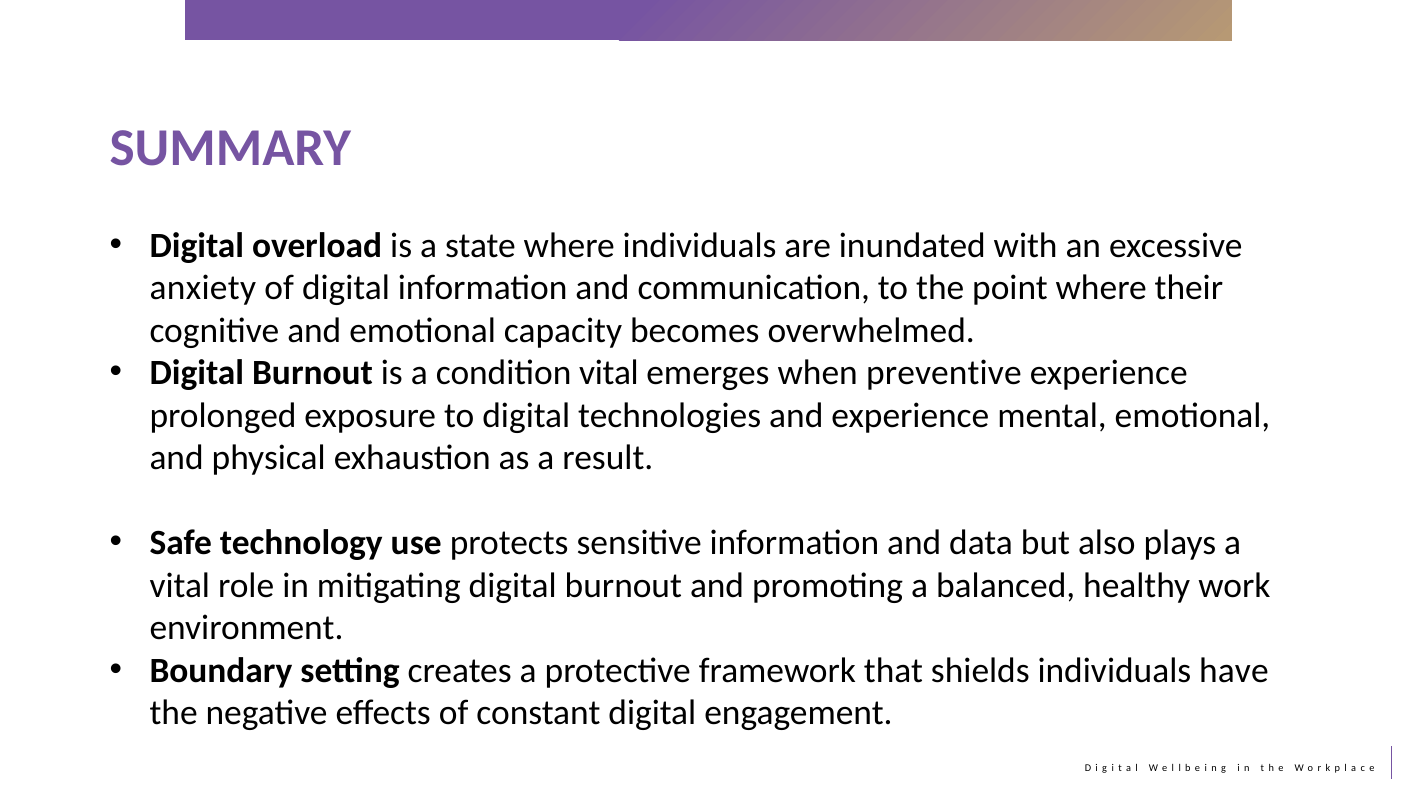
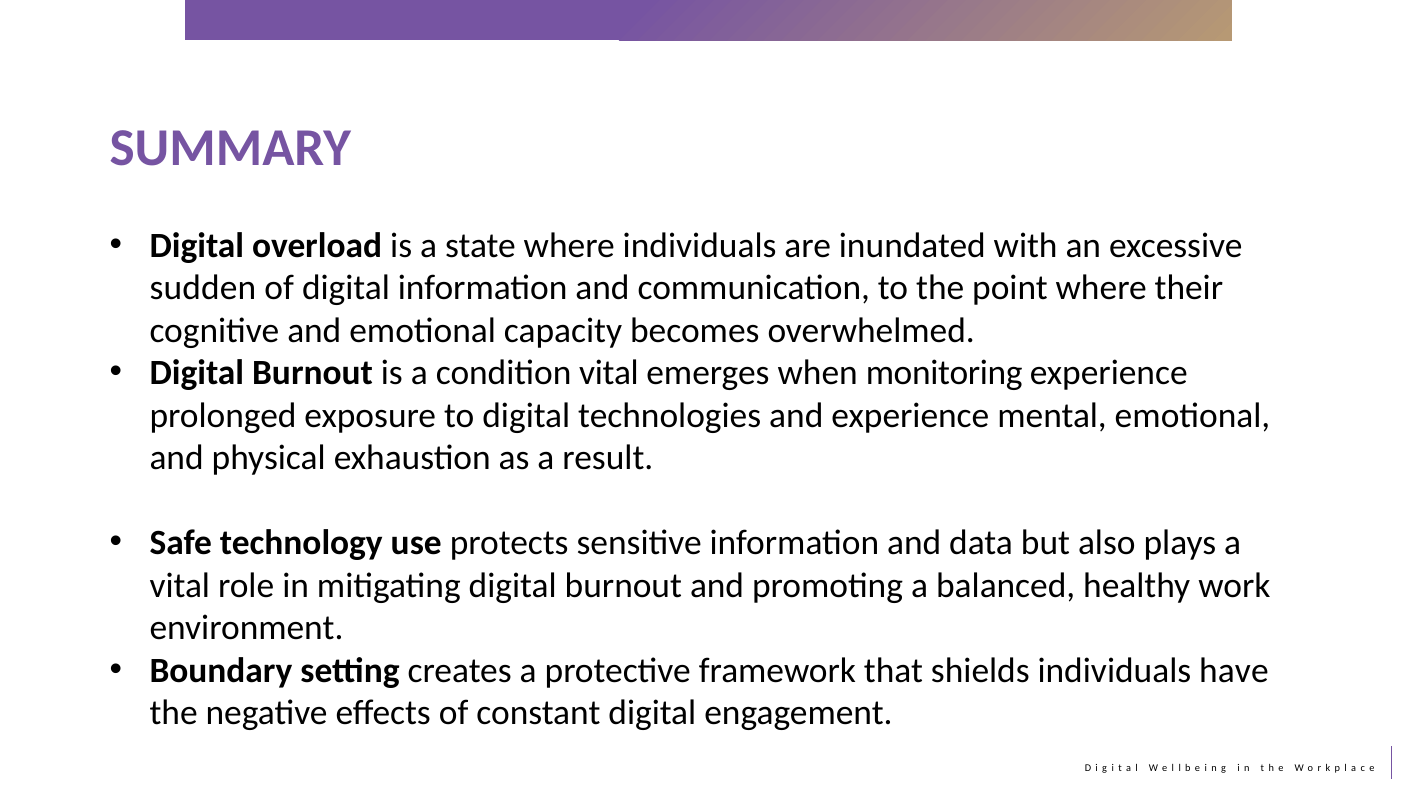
anxiety: anxiety -> sudden
preventive: preventive -> monitoring
